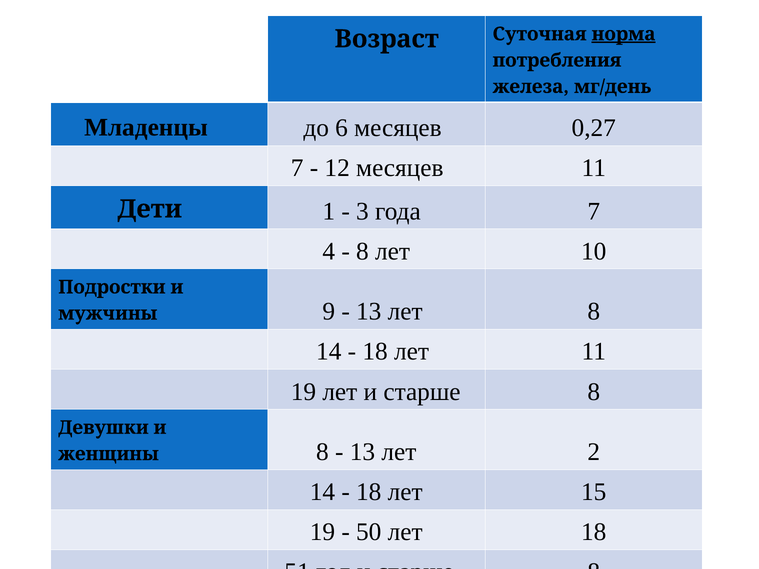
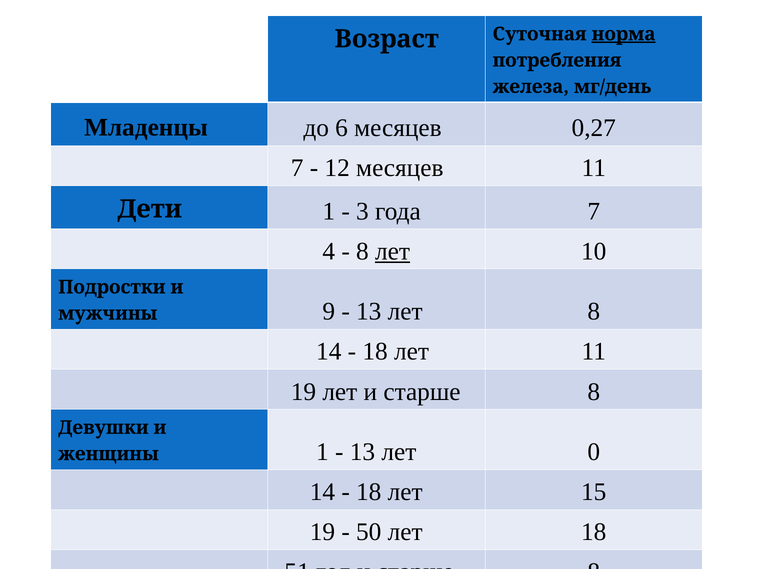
лет at (393, 251) underline: none -> present
женщины 8: 8 -> 1
2: 2 -> 0
